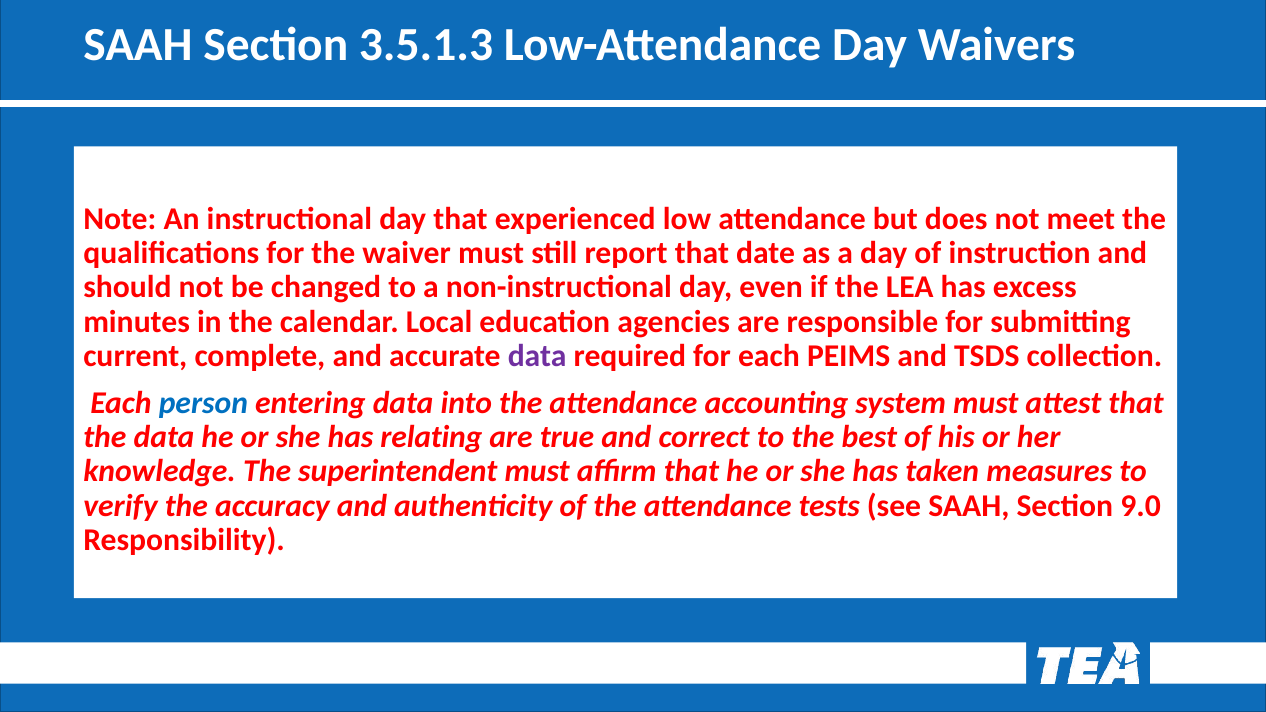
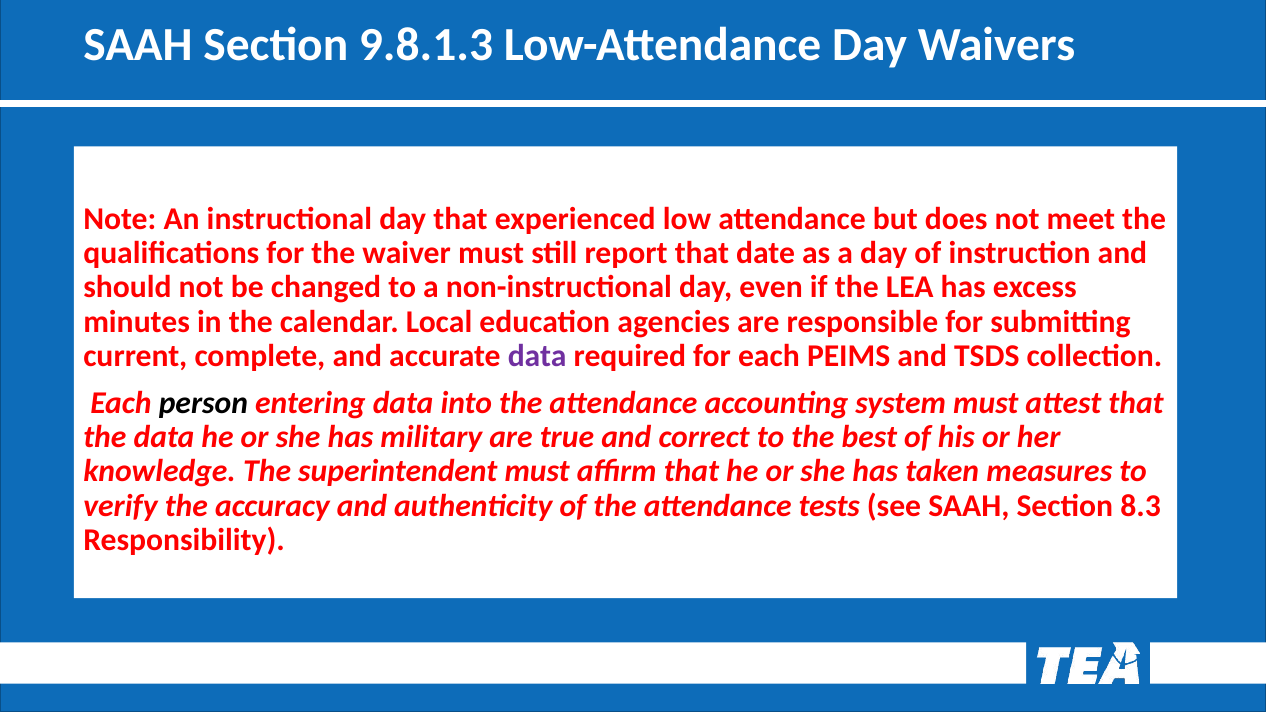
3.5.1.3: 3.5.1.3 -> 9.8.1.3
person colour: blue -> black
relating: relating -> military
9.0: 9.0 -> 8.3
